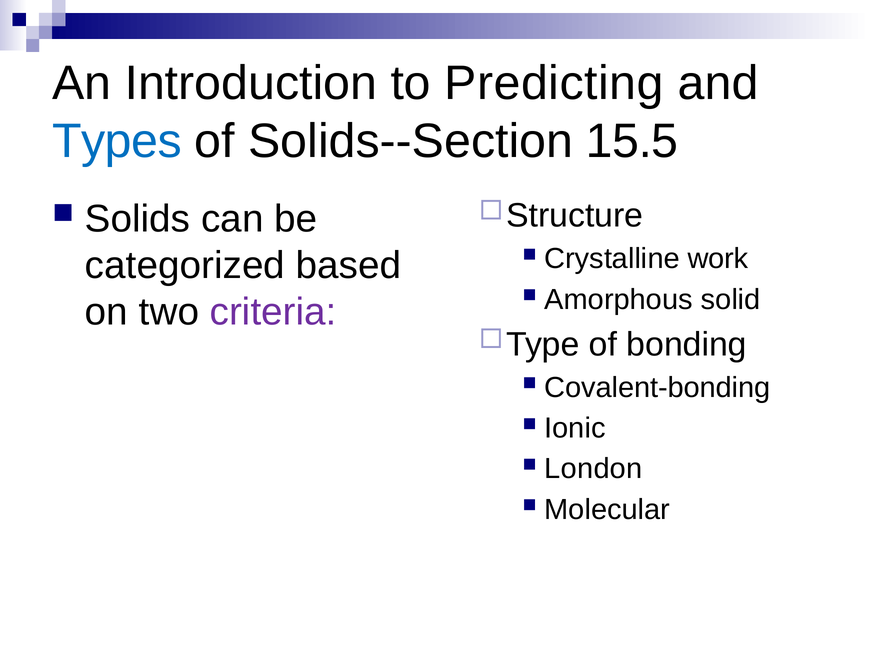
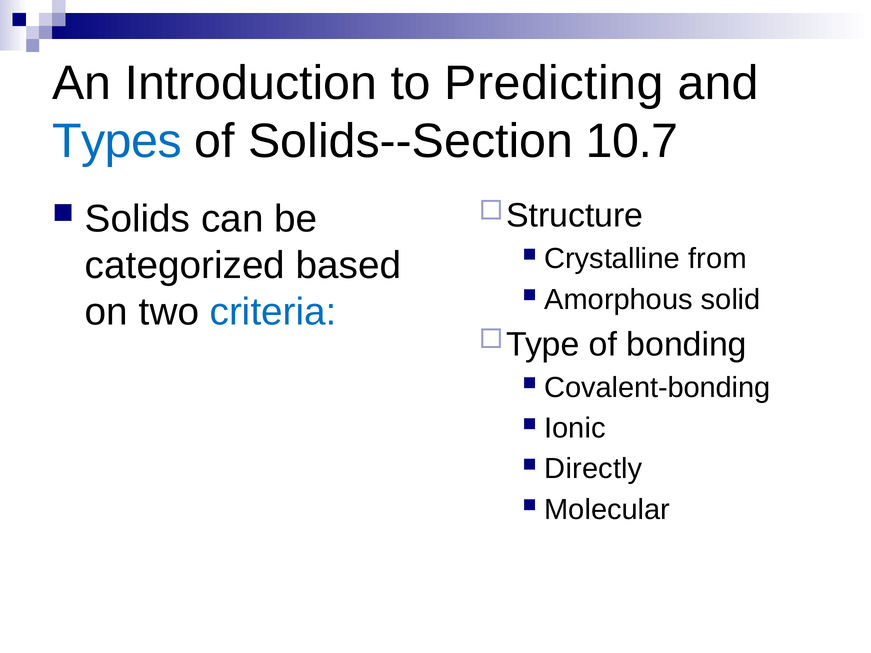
15.5: 15.5 -> 10.7
work: work -> from
criteria colour: purple -> blue
London: London -> Directly
